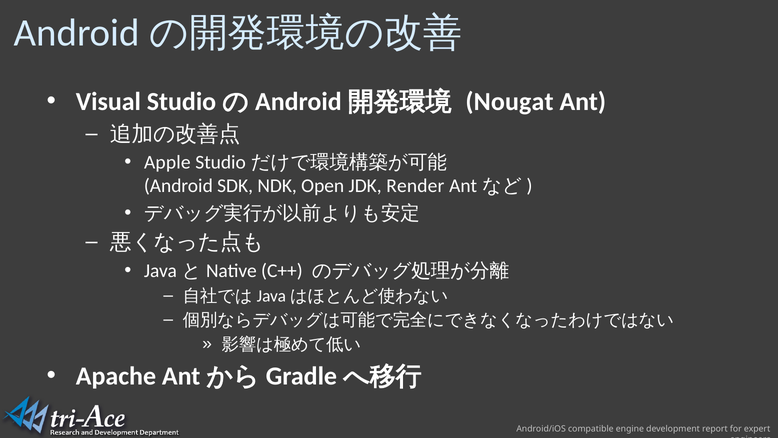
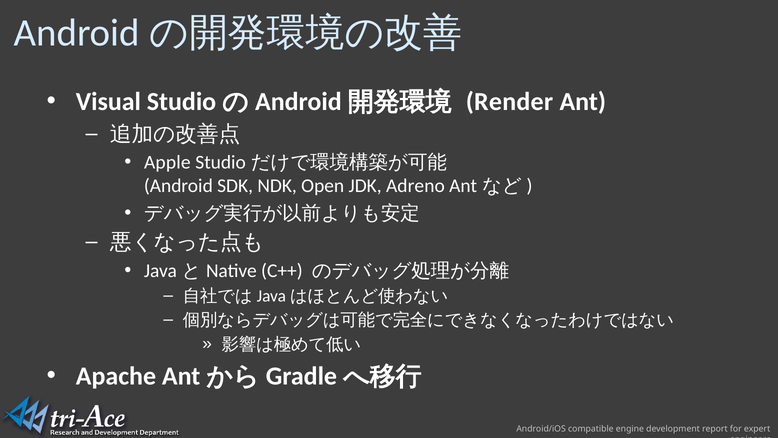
Nougat: Nougat -> Render
Render: Render -> Adreno
